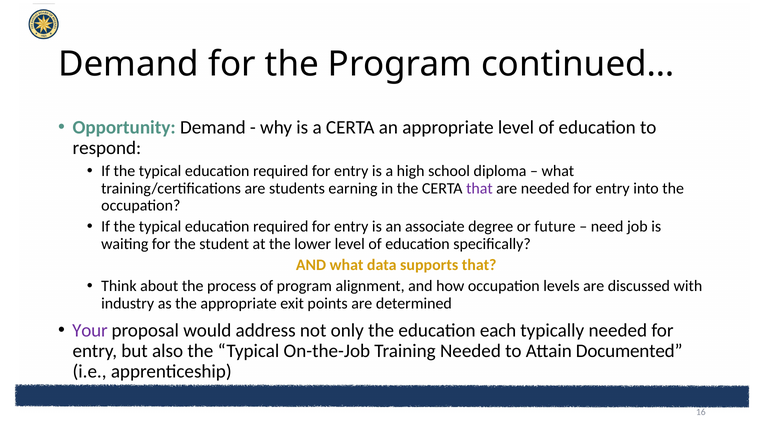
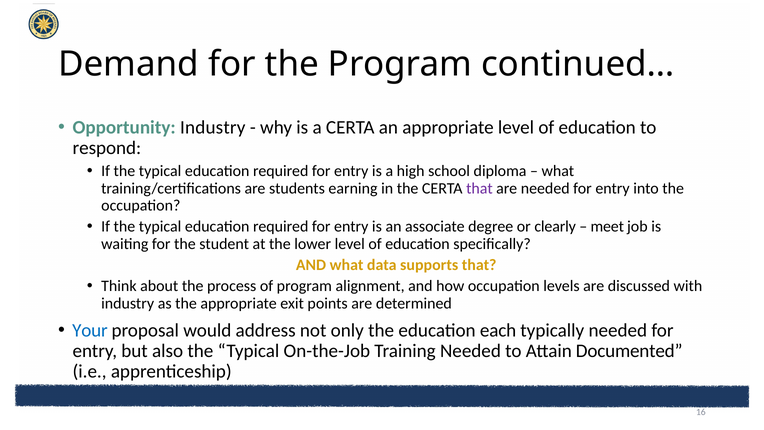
Opportunity Demand: Demand -> Industry
future: future -> clearly
need: need -> meet
Your colour: purple -> blue
